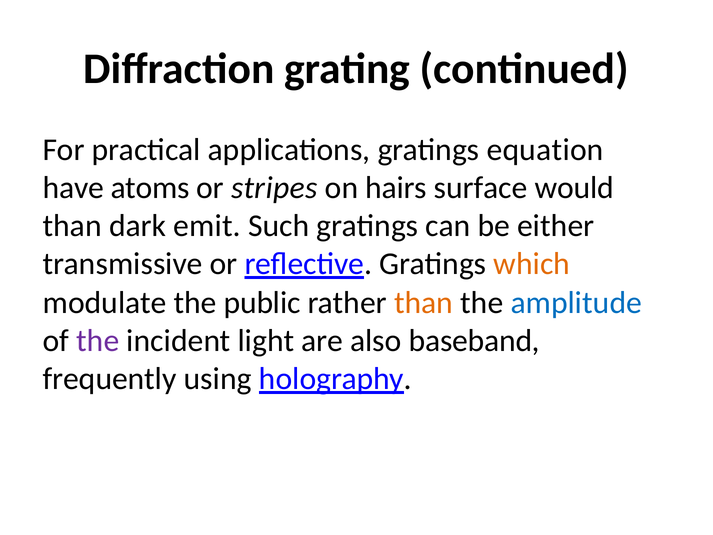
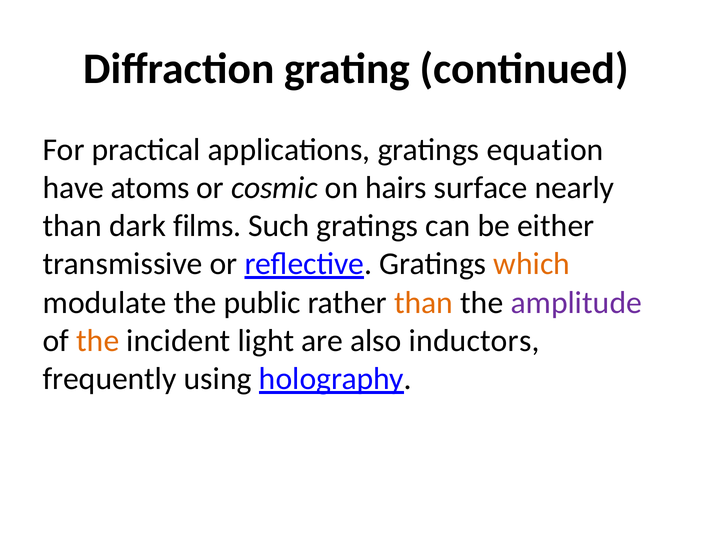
stripes: stripes -> cosmic
would: would -> nearly
emit: emit -> films
amplitude colour: blue -> purple
the at (98, 341) colour: purple -> orange
baseband: baseband -> inductors
